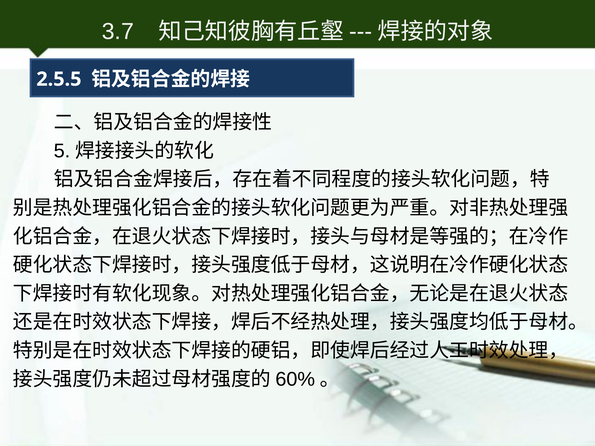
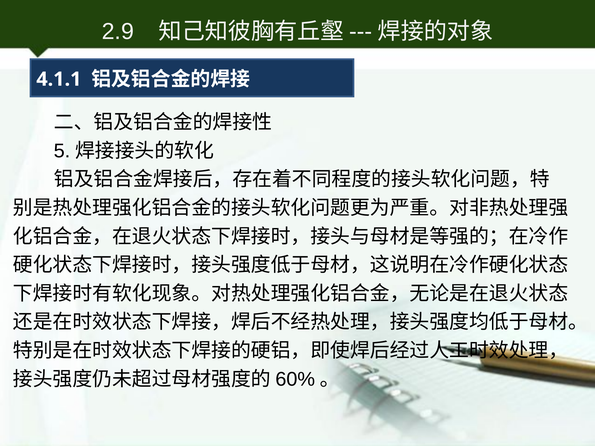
3.7: 3.7 -> 2.9
2.5.5: 2.5.5 -> 4.1.1
